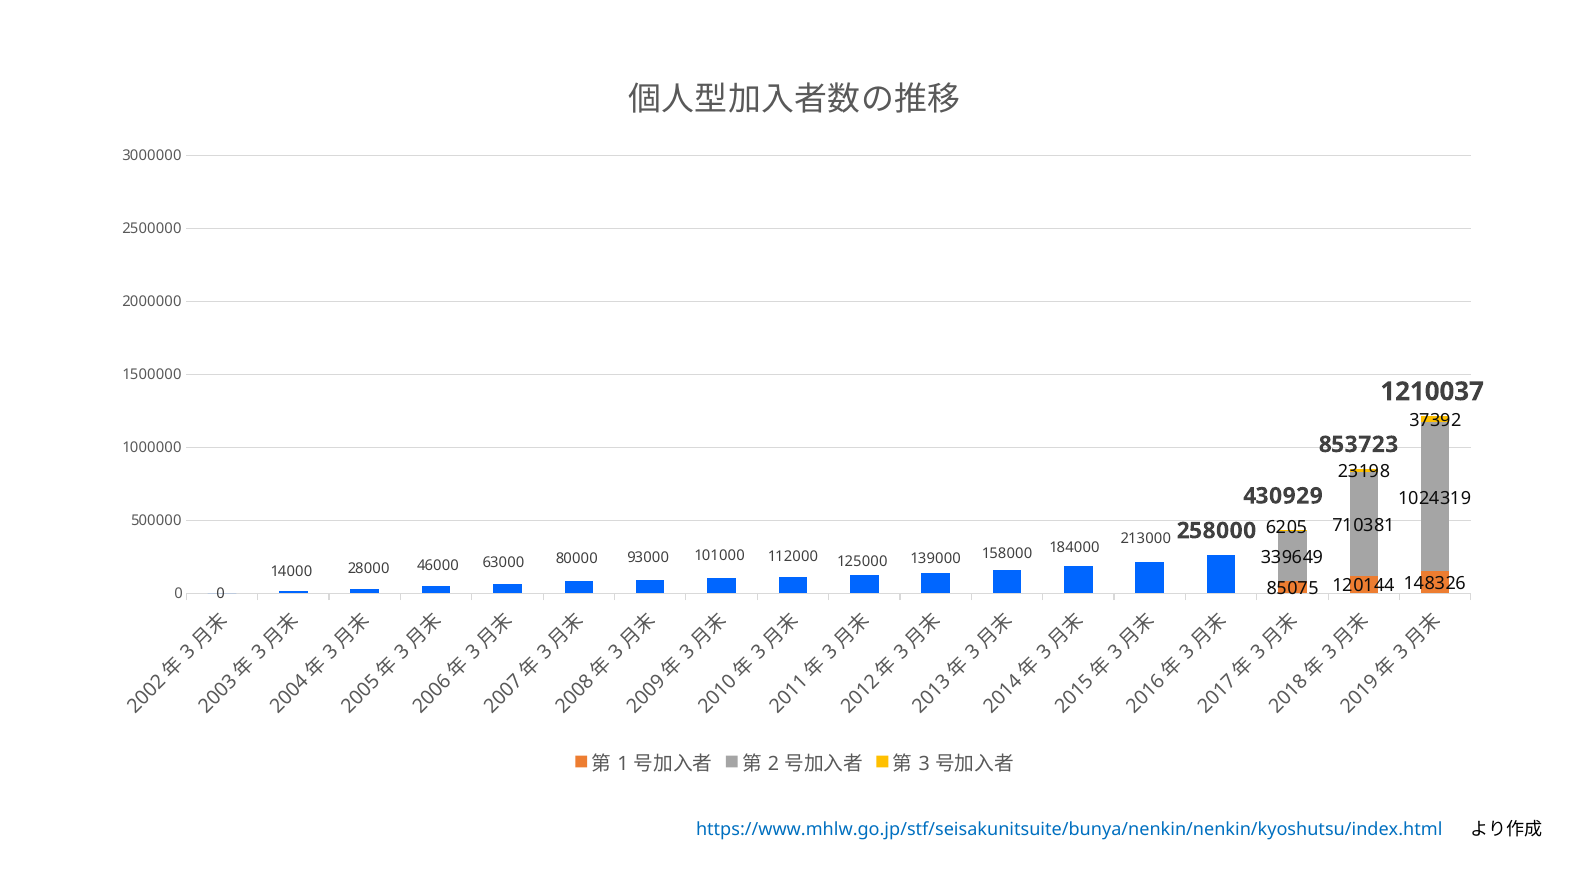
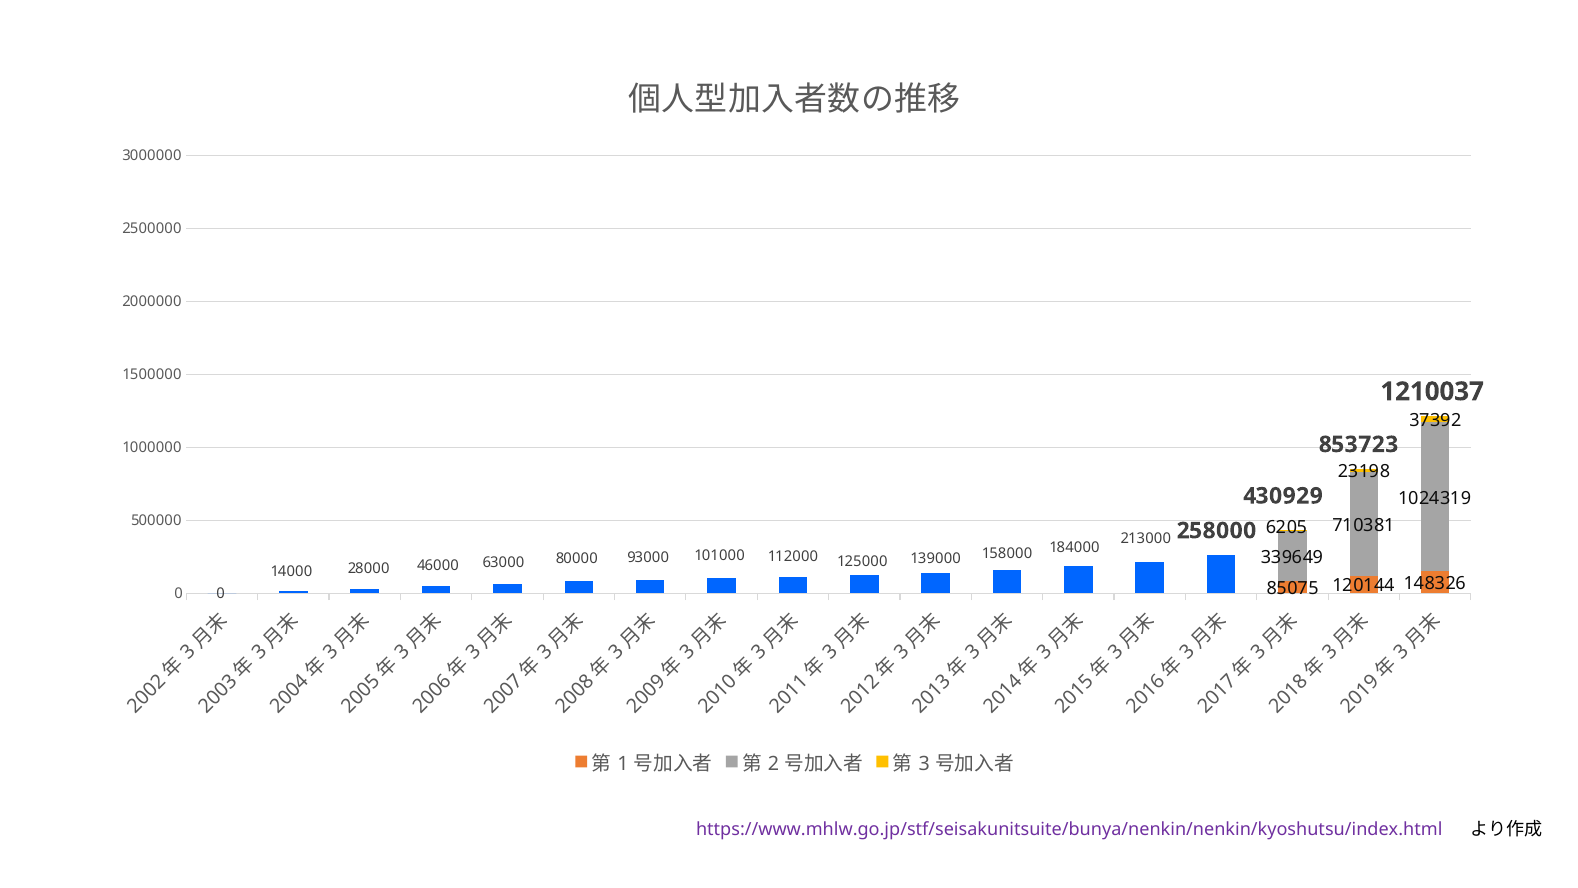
https://www.mhlw.go.jp/stf/seisakunitsuite/bunya/nenkin/nenkin/kyoshutsu/index.html colour: blue -> purple
